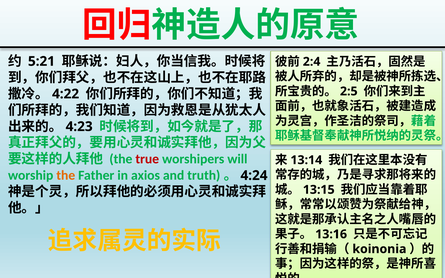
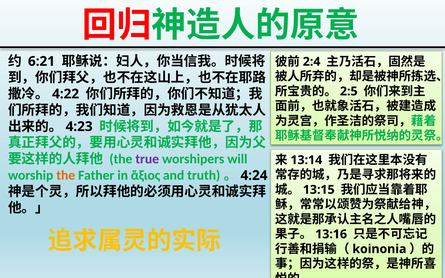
5:21: 5:21 -> 6:21
true colour: red -> purple
axios: axios -> ἄξιος
